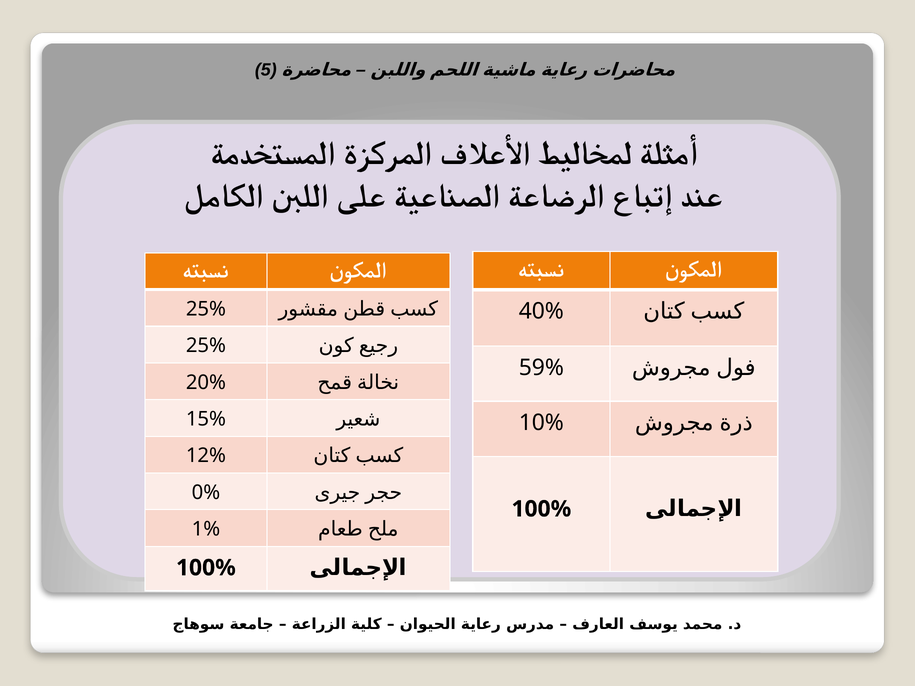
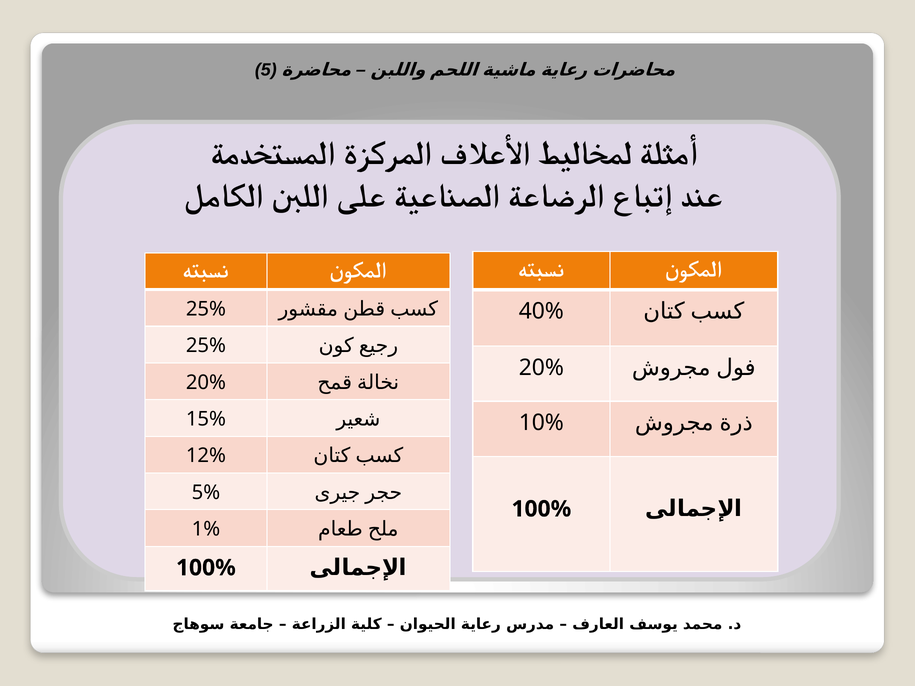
59% at (541, 368): 59% -> 20%
0%: 0% -> 5%
